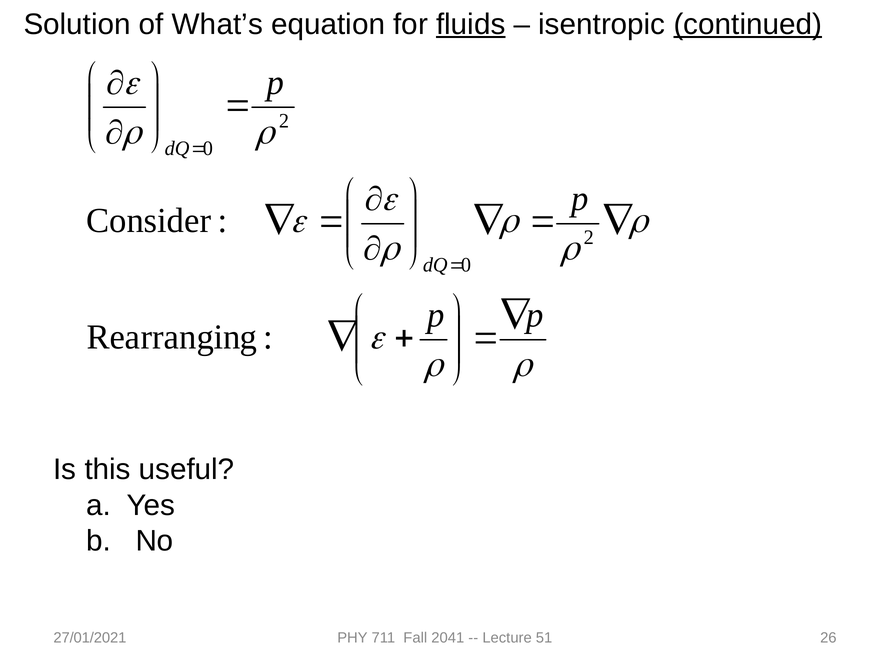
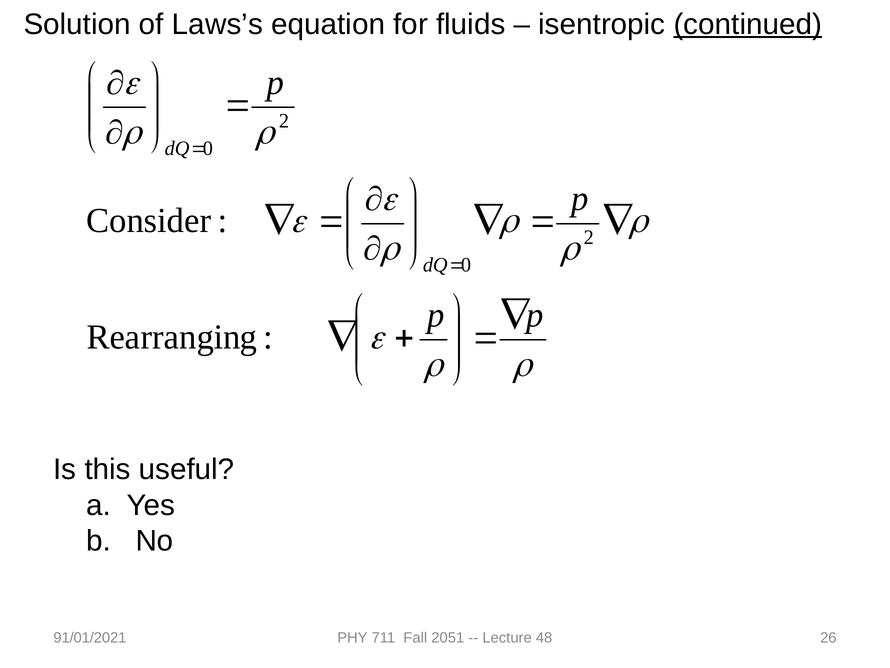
What’s: What’s -> Laws’s
fluids underline: present -> none
27/01/2021: 27/01/2021 -> 91/01/2021
2041: 2041 -> 2051
51: 51 -> 48
